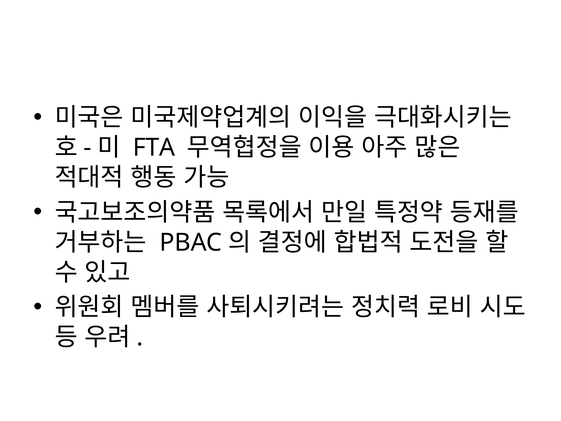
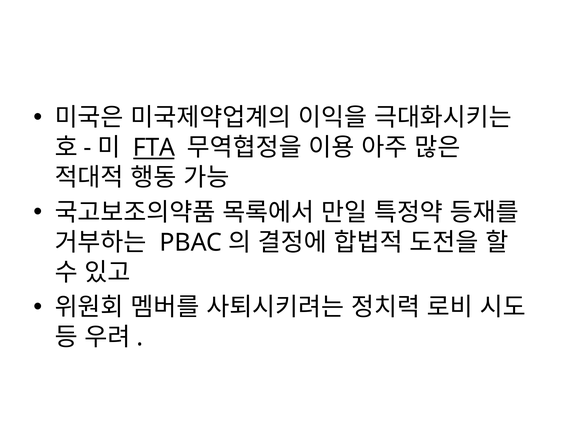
FTA underline: none -> present
